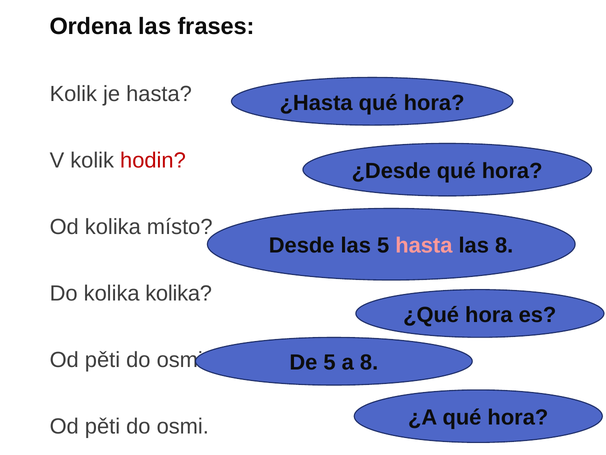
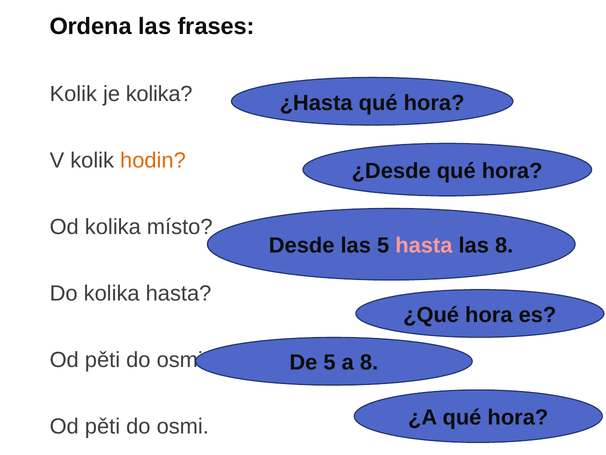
je hasta: hasta -> kolika
hodin colour: red -> orange
kolika kolika: kolika -> hasta
